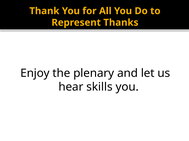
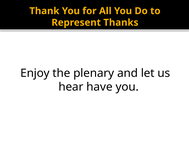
skills: skills -> have
